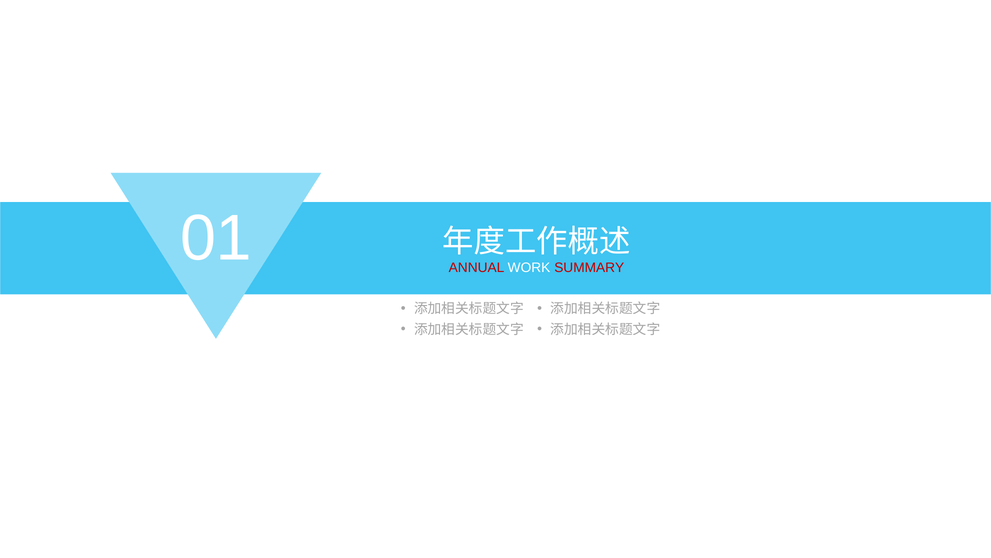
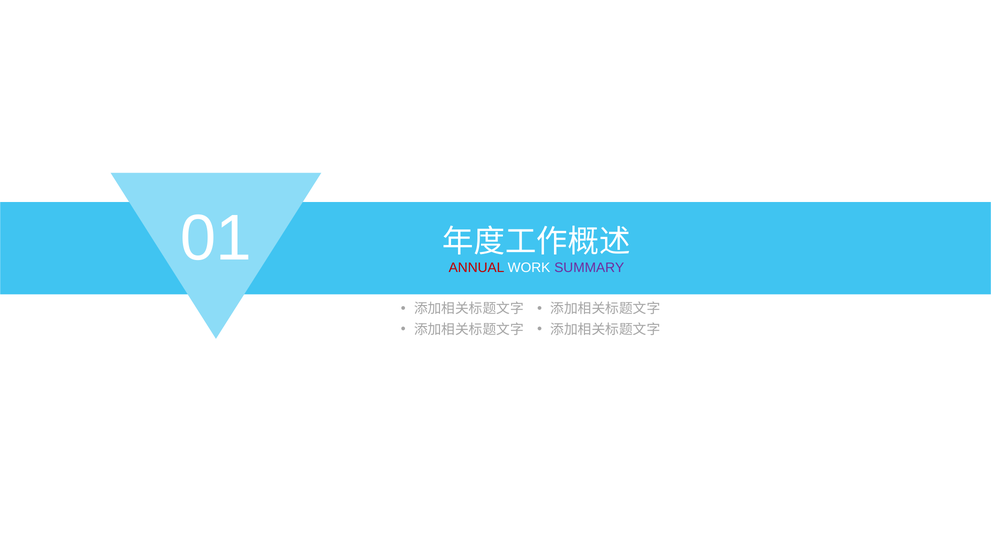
SUMMARY colour: red -> purple
